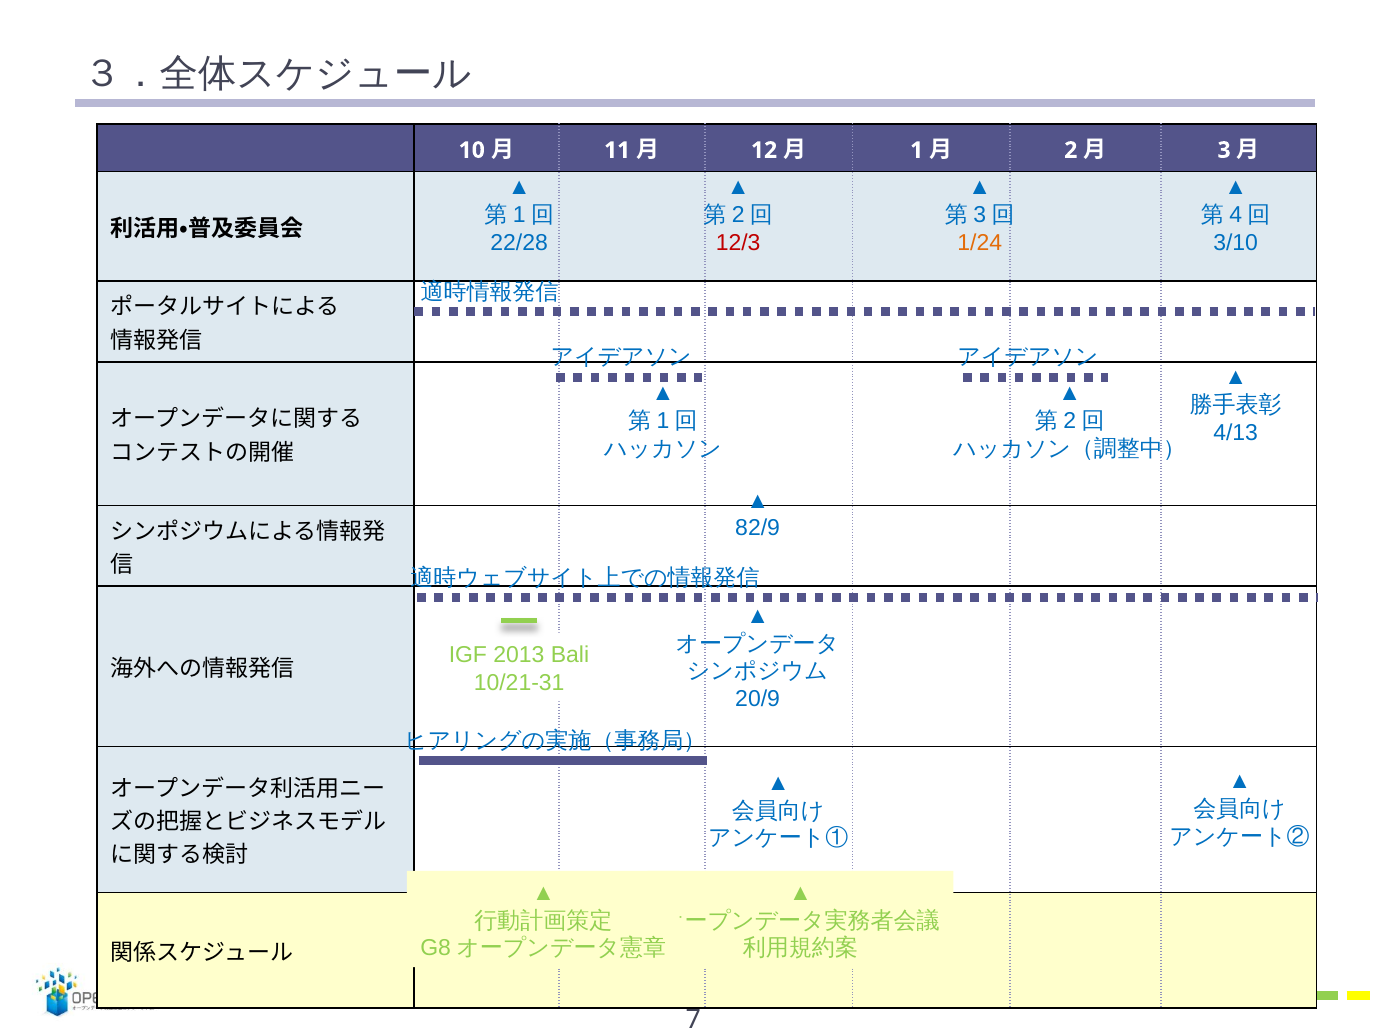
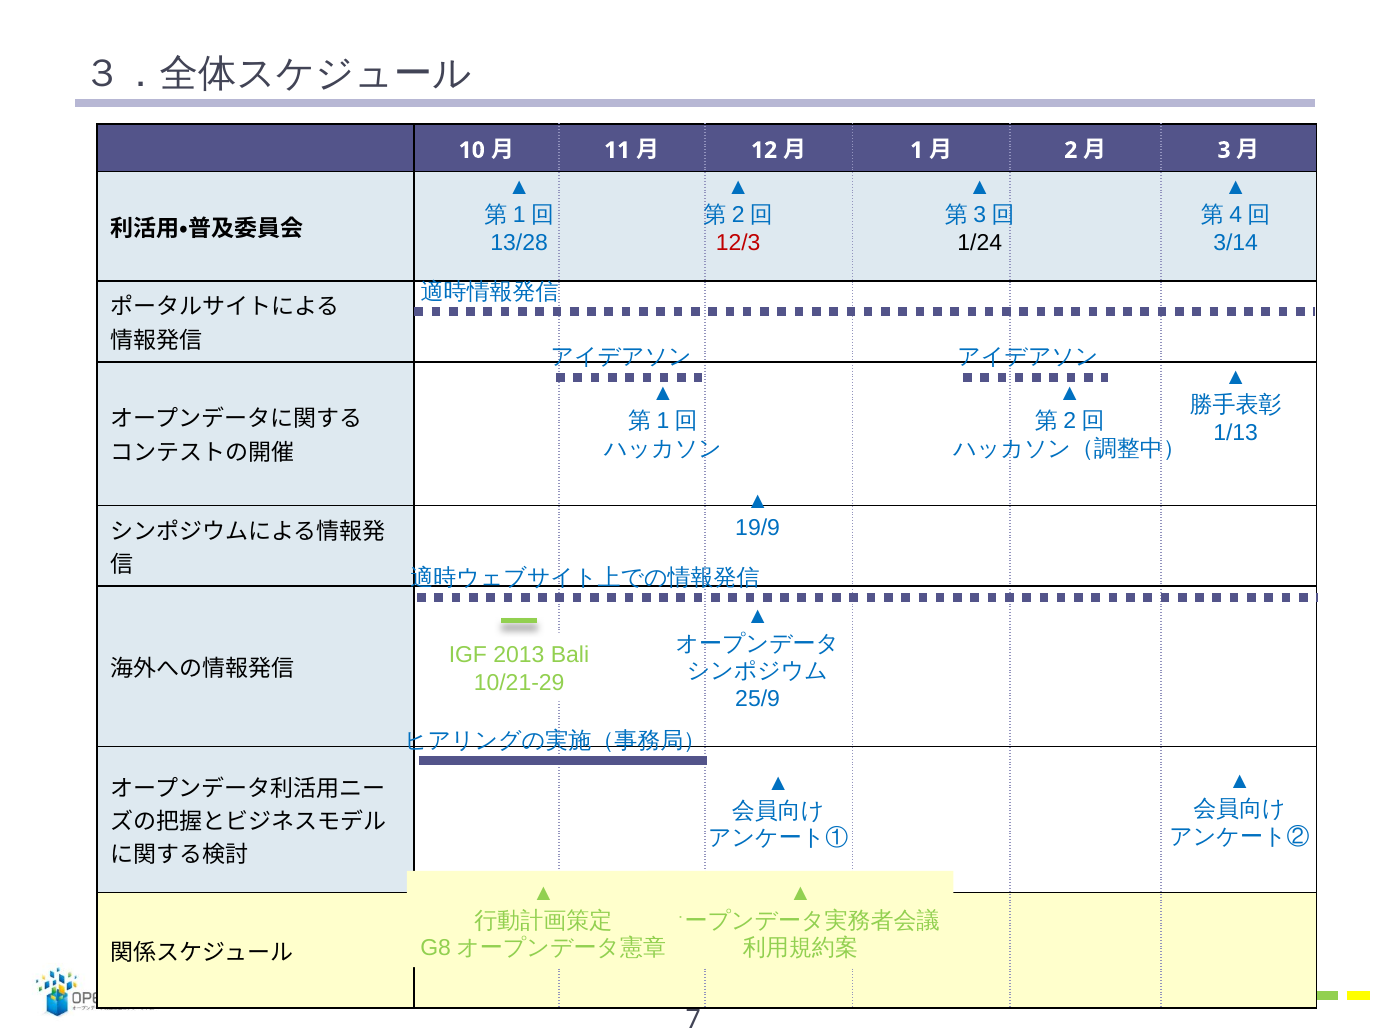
22/28: 22/28 -> 13/28
1/24 colour: orange -> black
3/10: 3/10 -> 3/14
4/13: 4/13 -> 1/13
82/9: 82/9 -> 19/9
10/21-31: 10/21-31 -> 10/21-29
20/9: 20/9 -> 25/9
